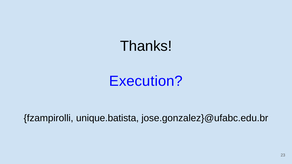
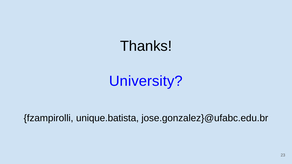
Execution: Execution -> University
